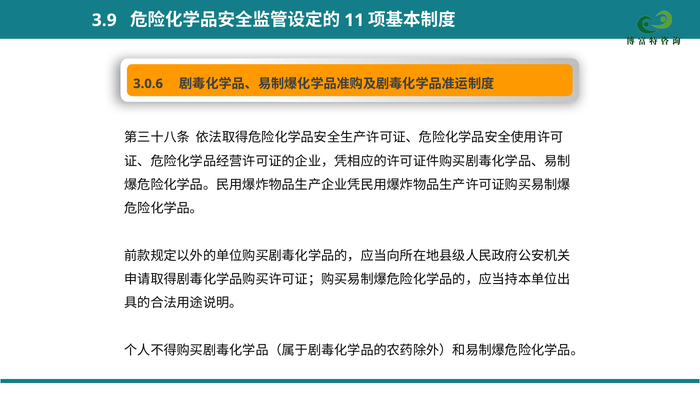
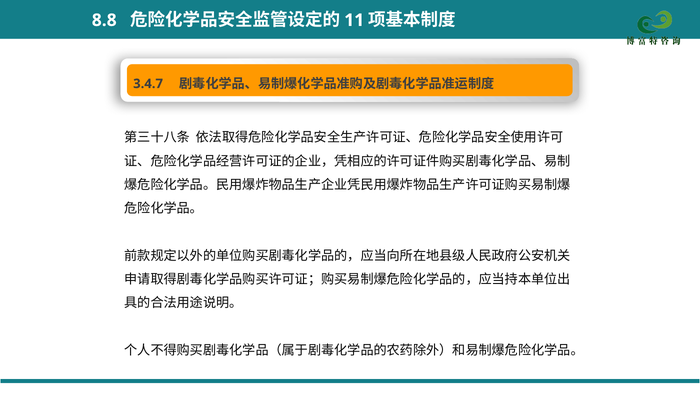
3.9: 3.9 -> 8.8
3.0.6: 3.0.6 -> 3.4.7
